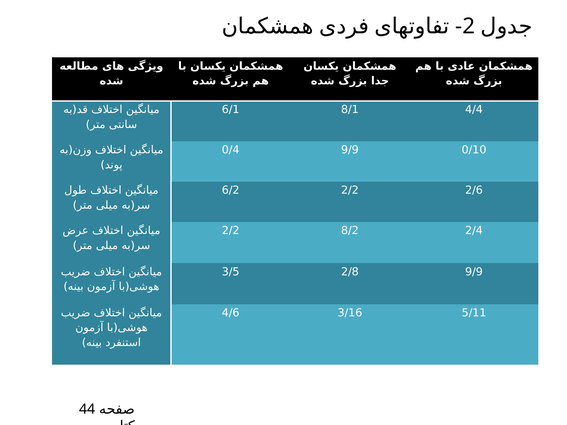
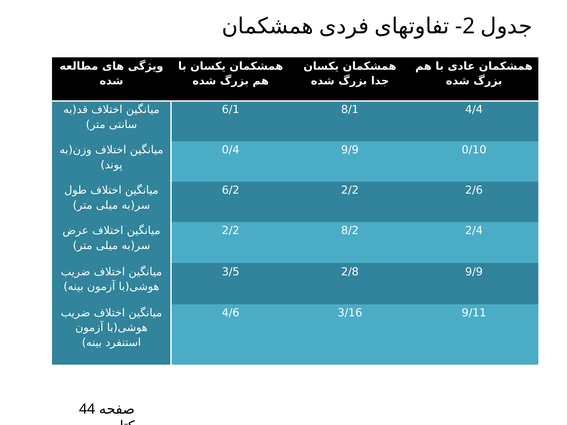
5/11: 5/11 -> 9/11
